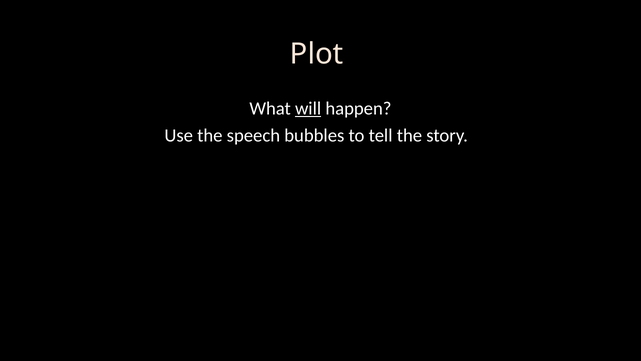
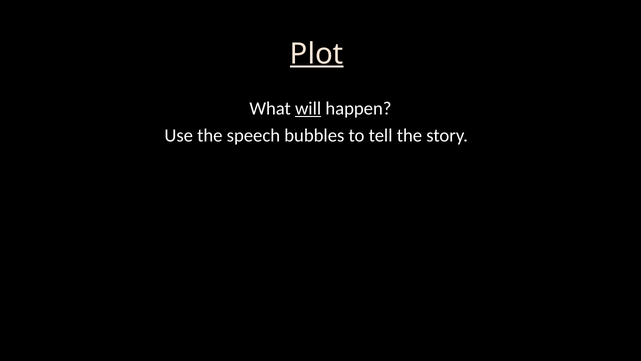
Plot underline: none -> present
